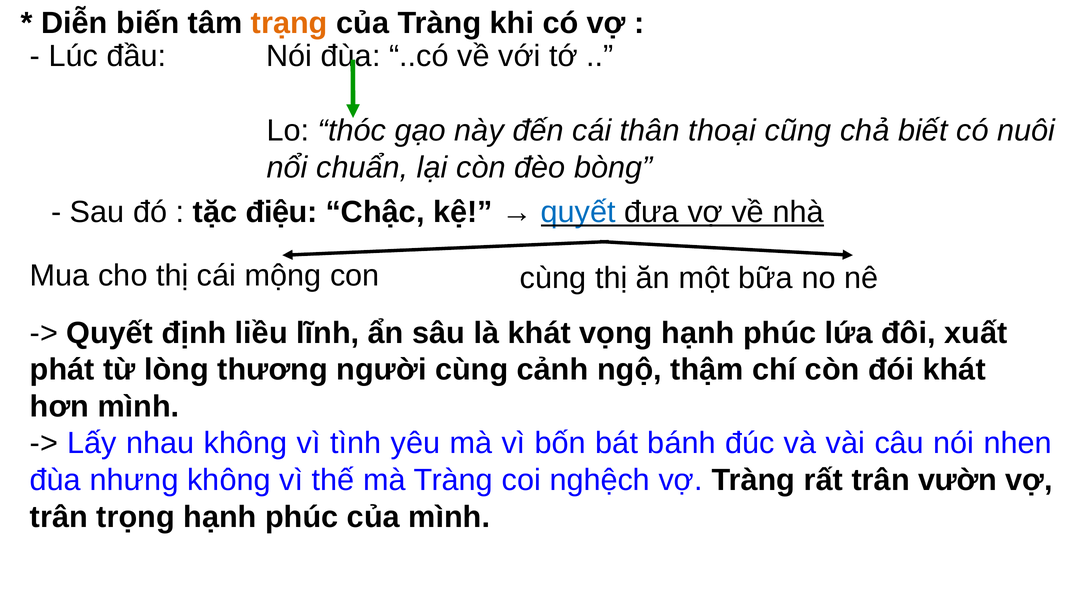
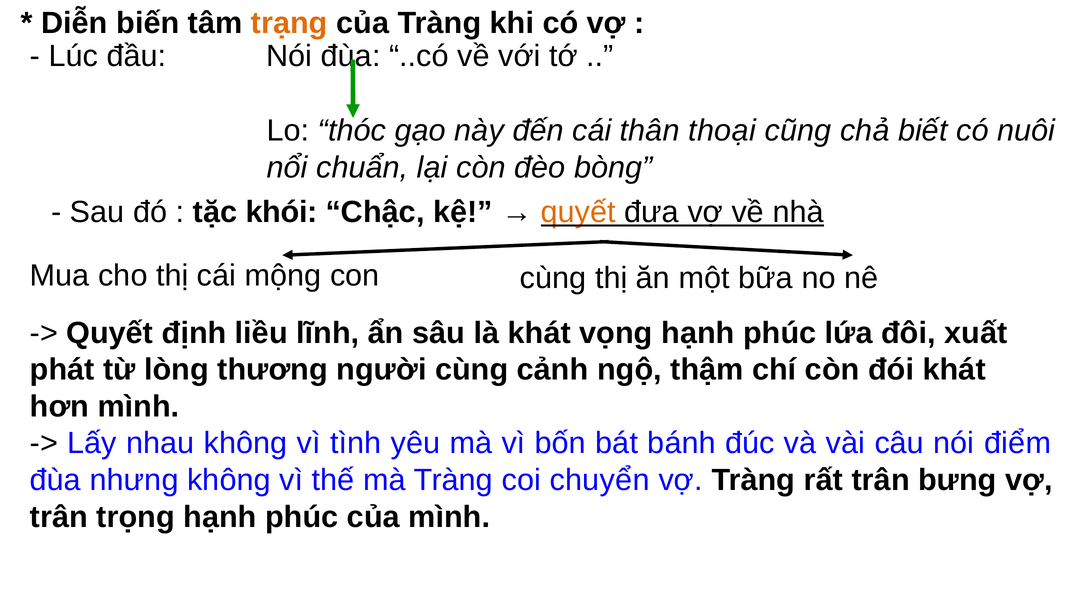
điệu: điệu -> khói
quyết at (578, 212) colour: blue -> orange
nhen: nhen -> điểm
nghệch: nghệch -> chuyển
vườn: vườn -> bưng
